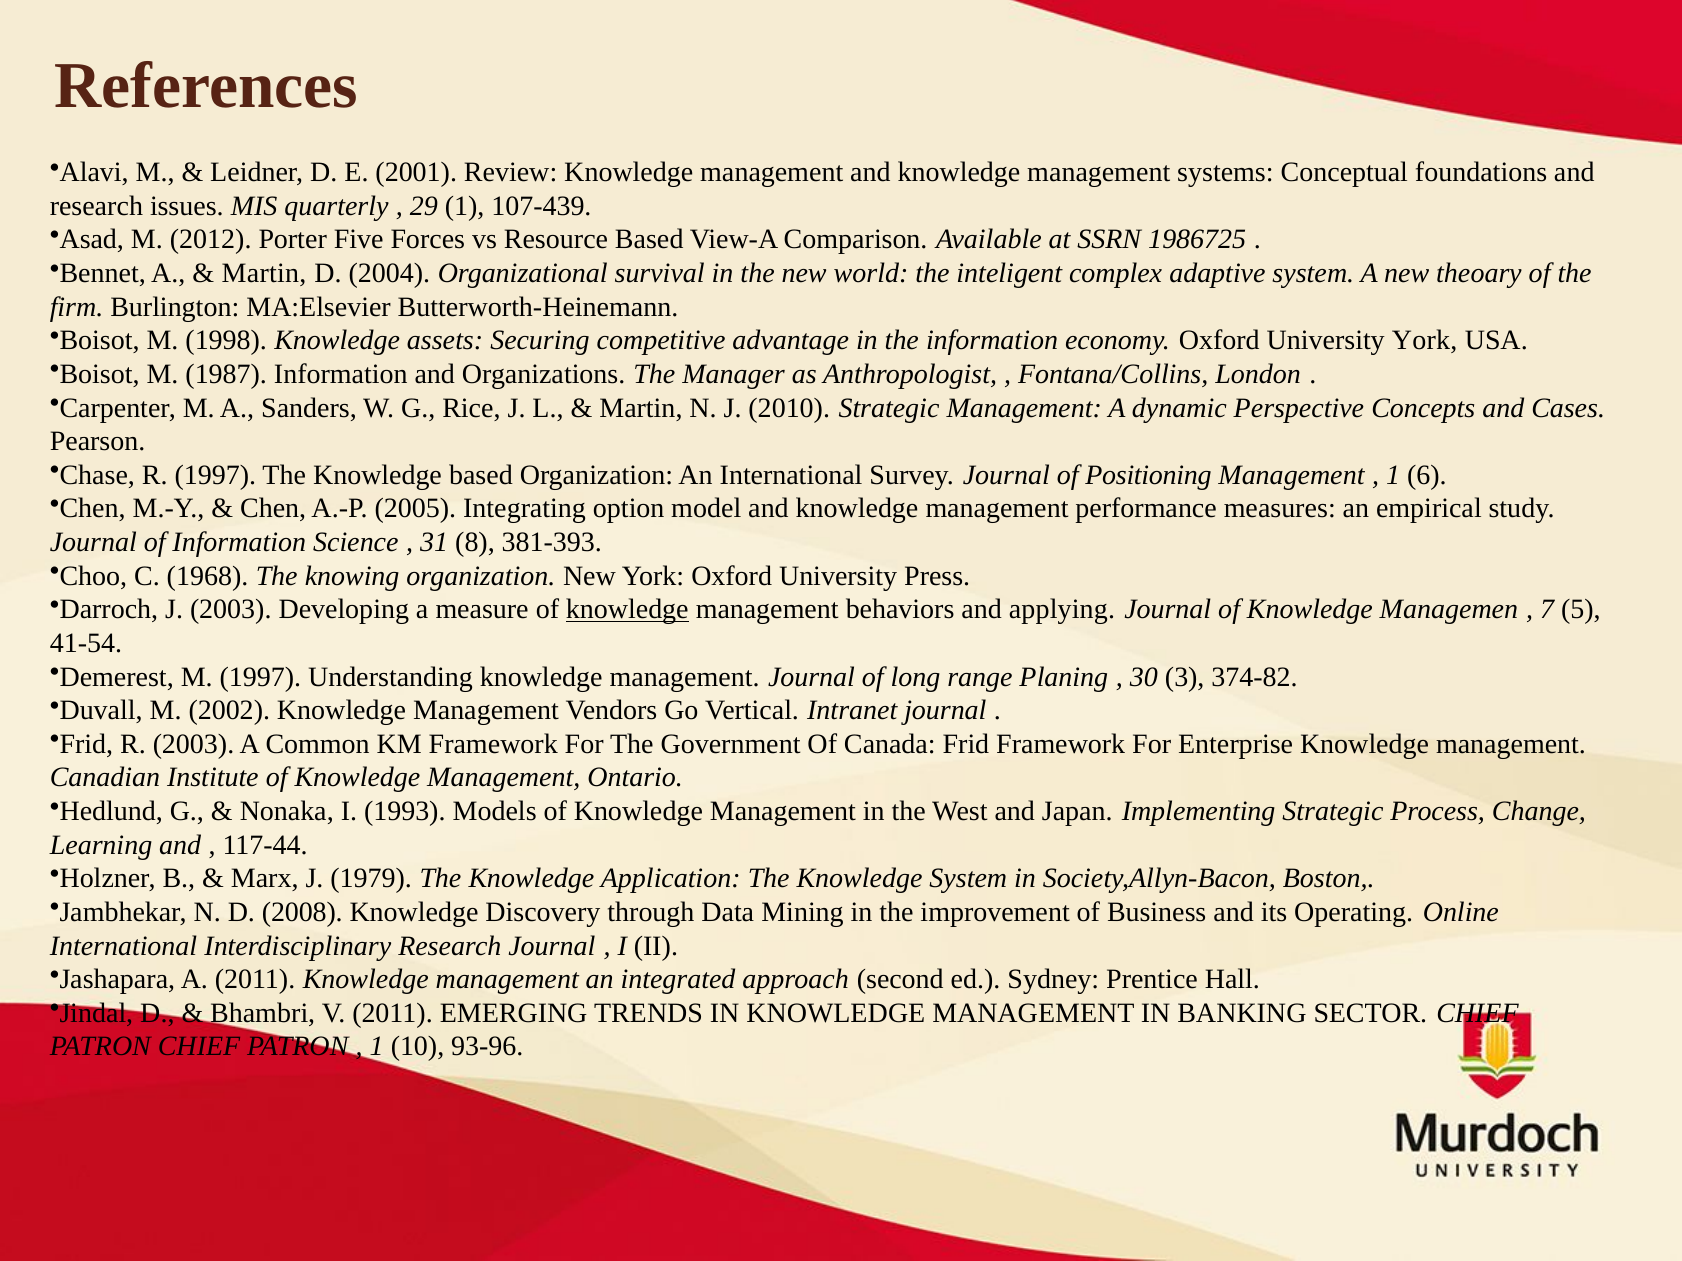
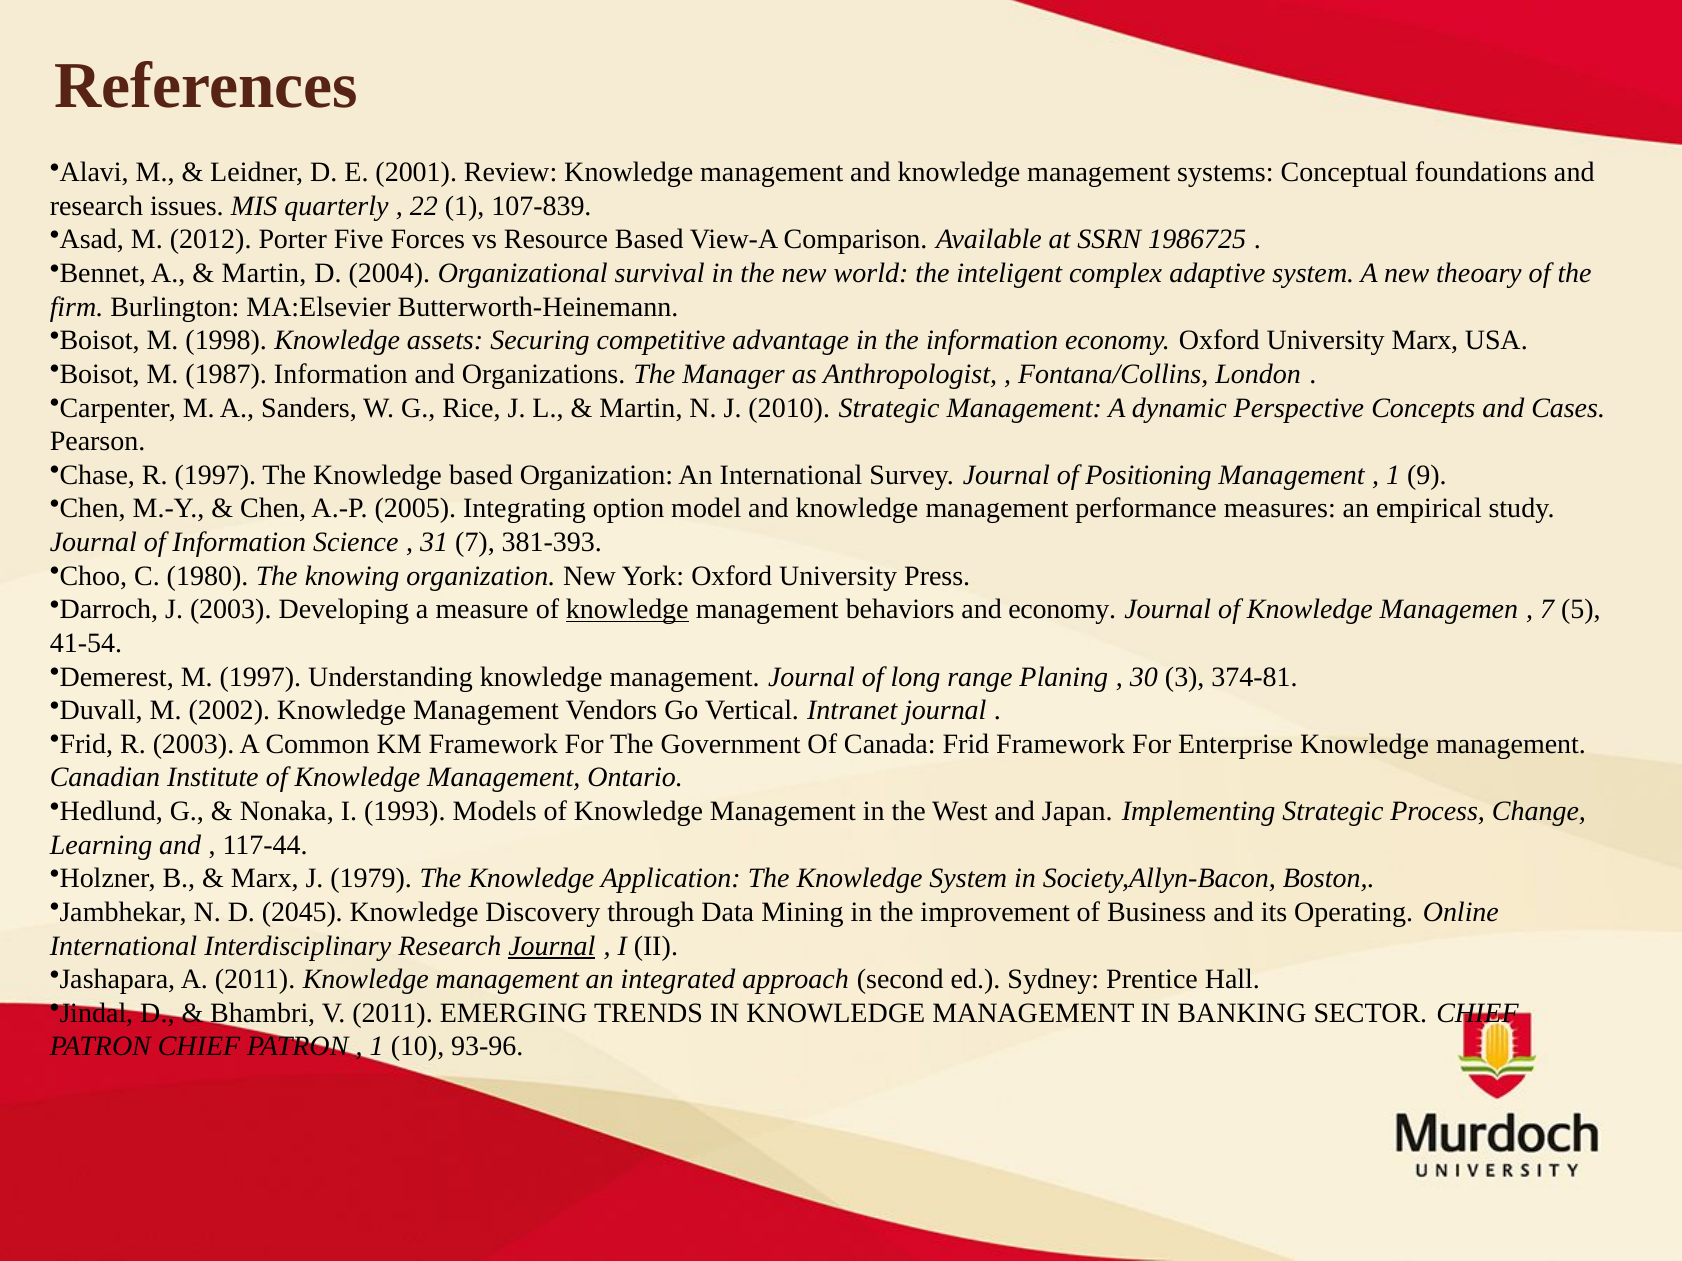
29: 29 -> 22
107-439: 107-439 -> 107-839
University York: York -> Marx
6: 6 -> 9
31 8: 8 -> 7
1968: 1968 -> 1980
and applying: applying -> economy
374-82: 374-82 -> 374-81
2008: 2008 -> 2045
Journal at (552, 946) underline: none -> present
